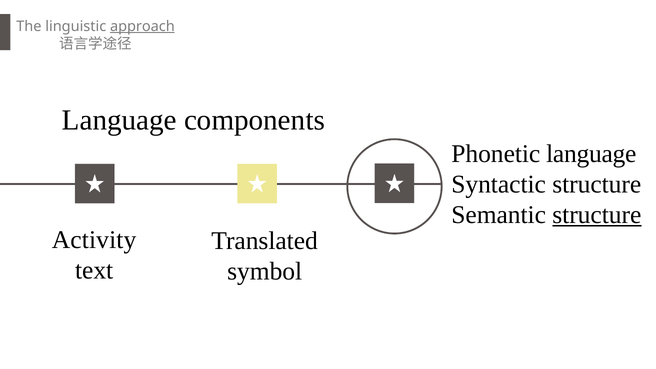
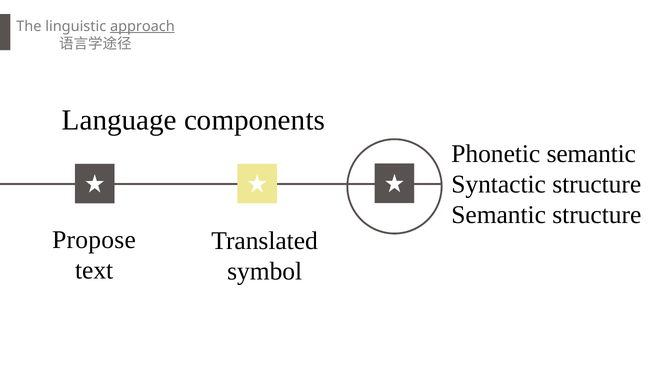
Phonetic language: language -> semantic
structure at (597, 215) underline: present -> none
Activity: Activity -> Propose
